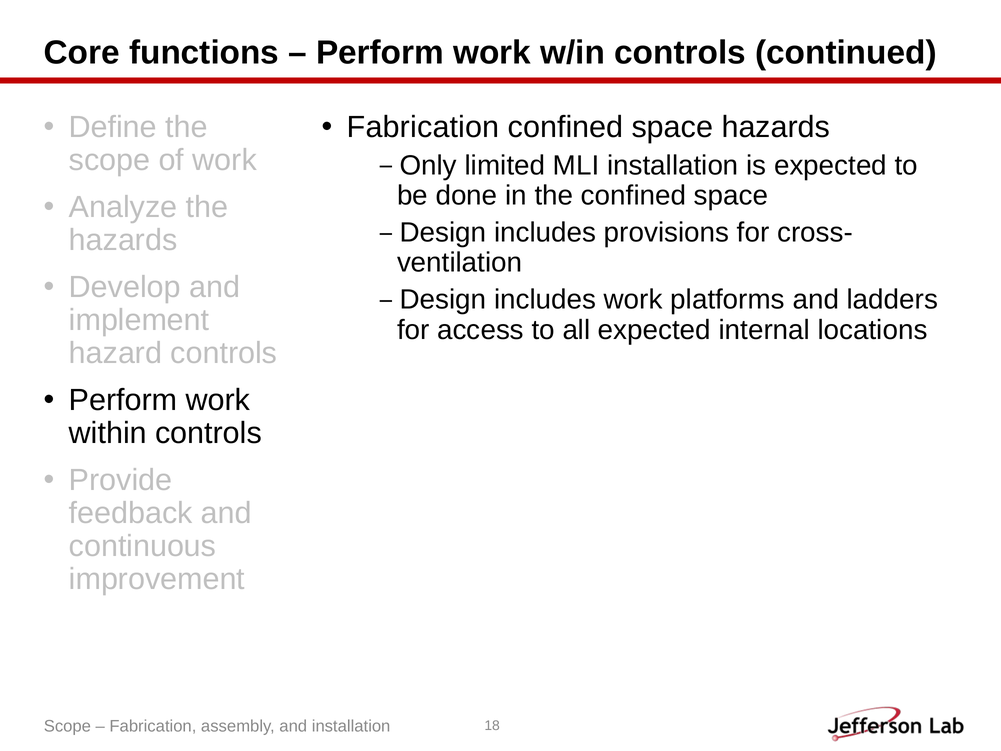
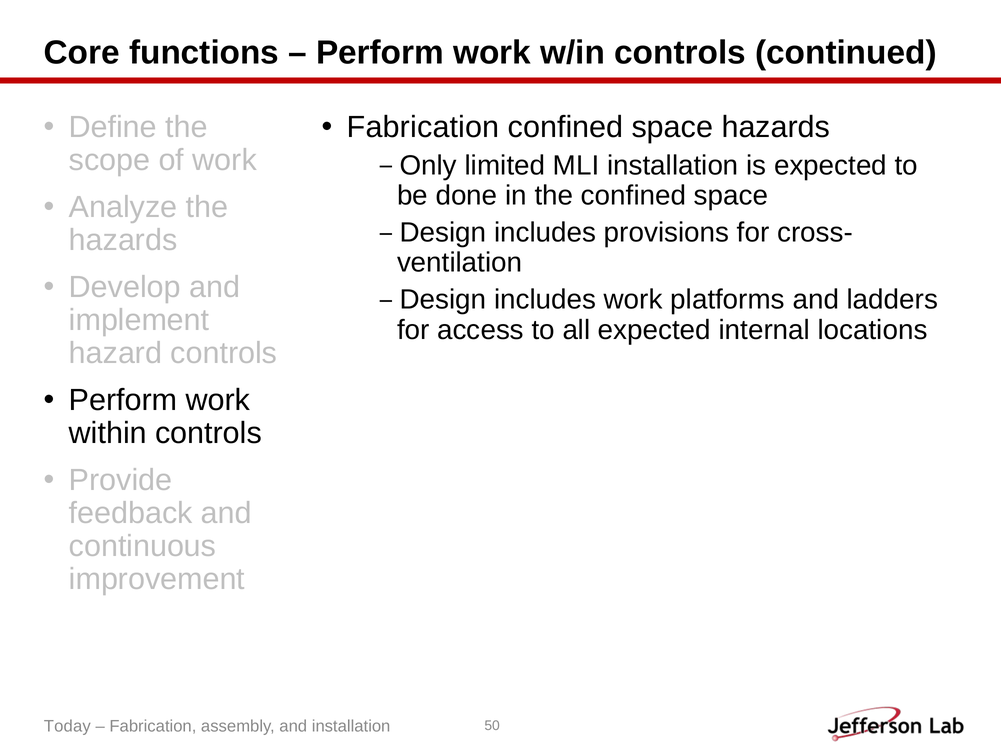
Scope at (67, 726): Scope -> Today
18: 18 -> 50
